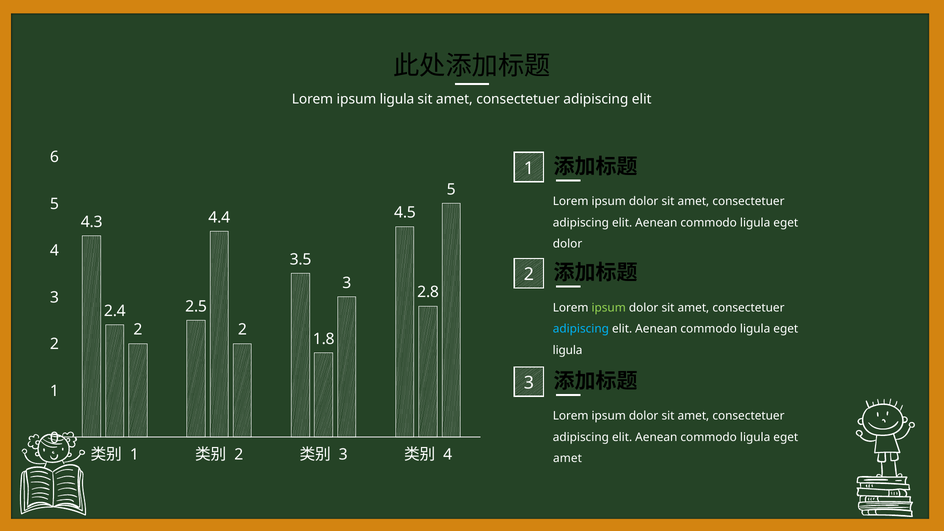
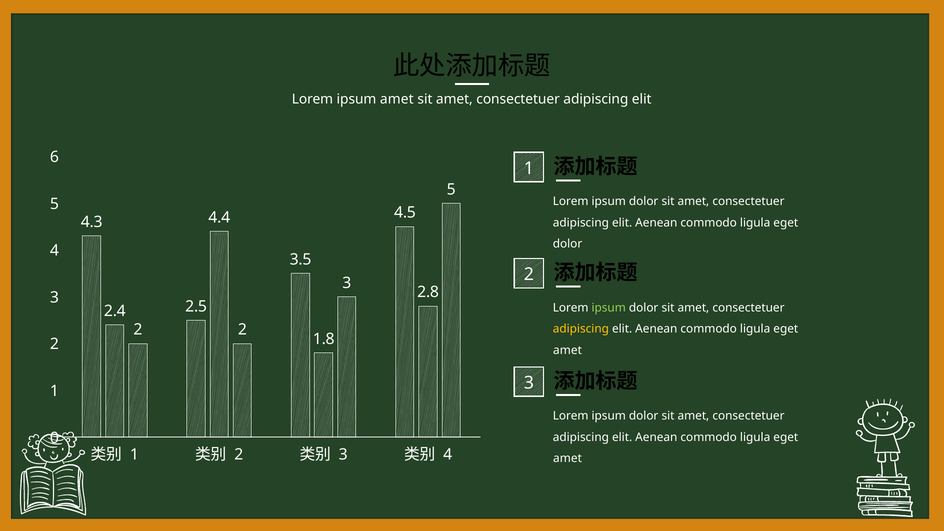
ipsum ligula: ligula -> amet
adipiscing at (581, 329) colour: light blue -> yellow
ligula at (568, 350): ligula -> amet
